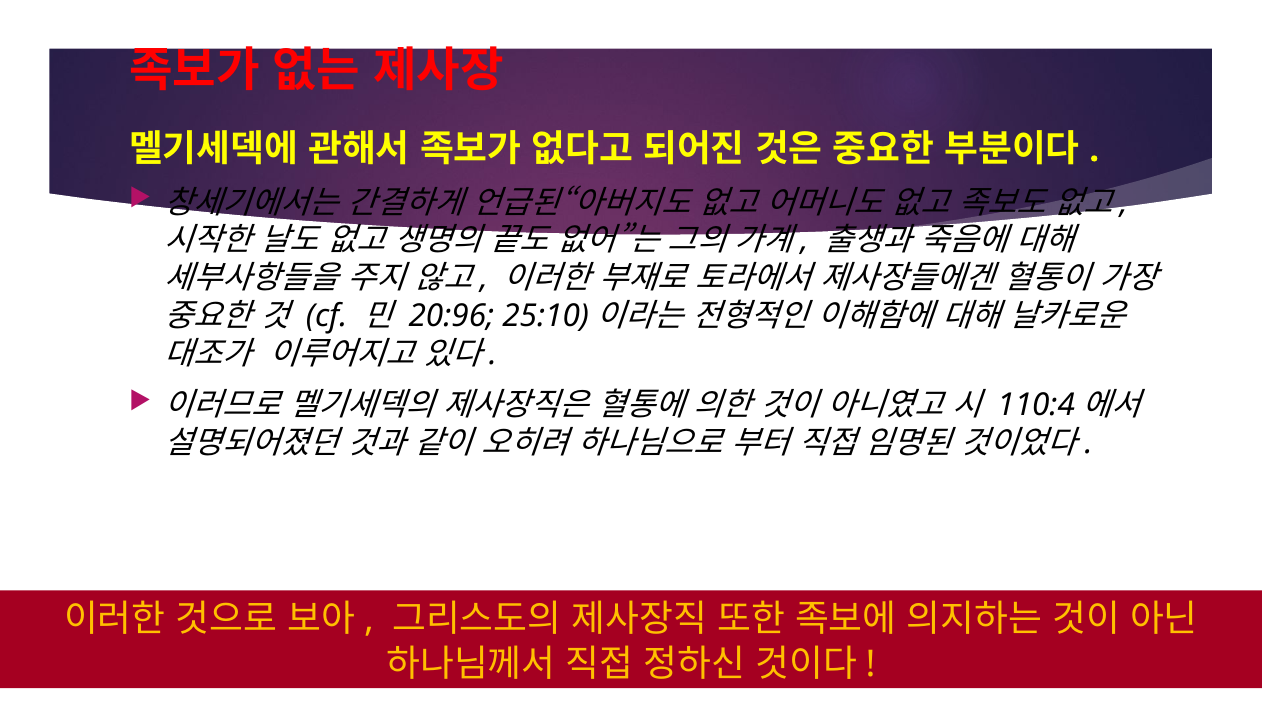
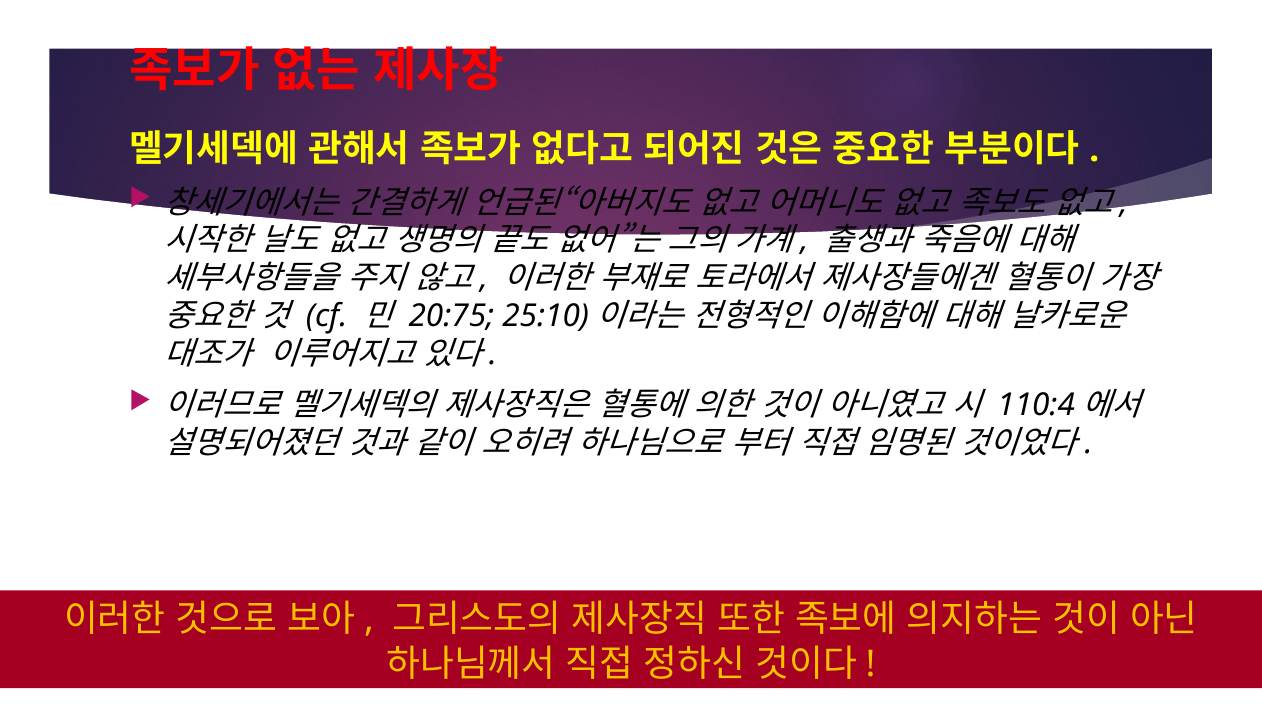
20:96: 20:96 -> 20:75
